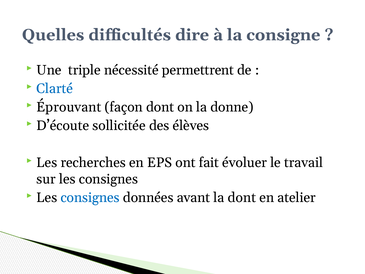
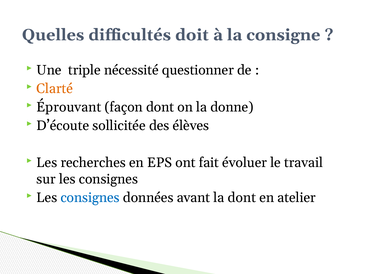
dire: dire -> doit
permettrent: permettrent -> questionner
Clarté colour: blue -> orange
